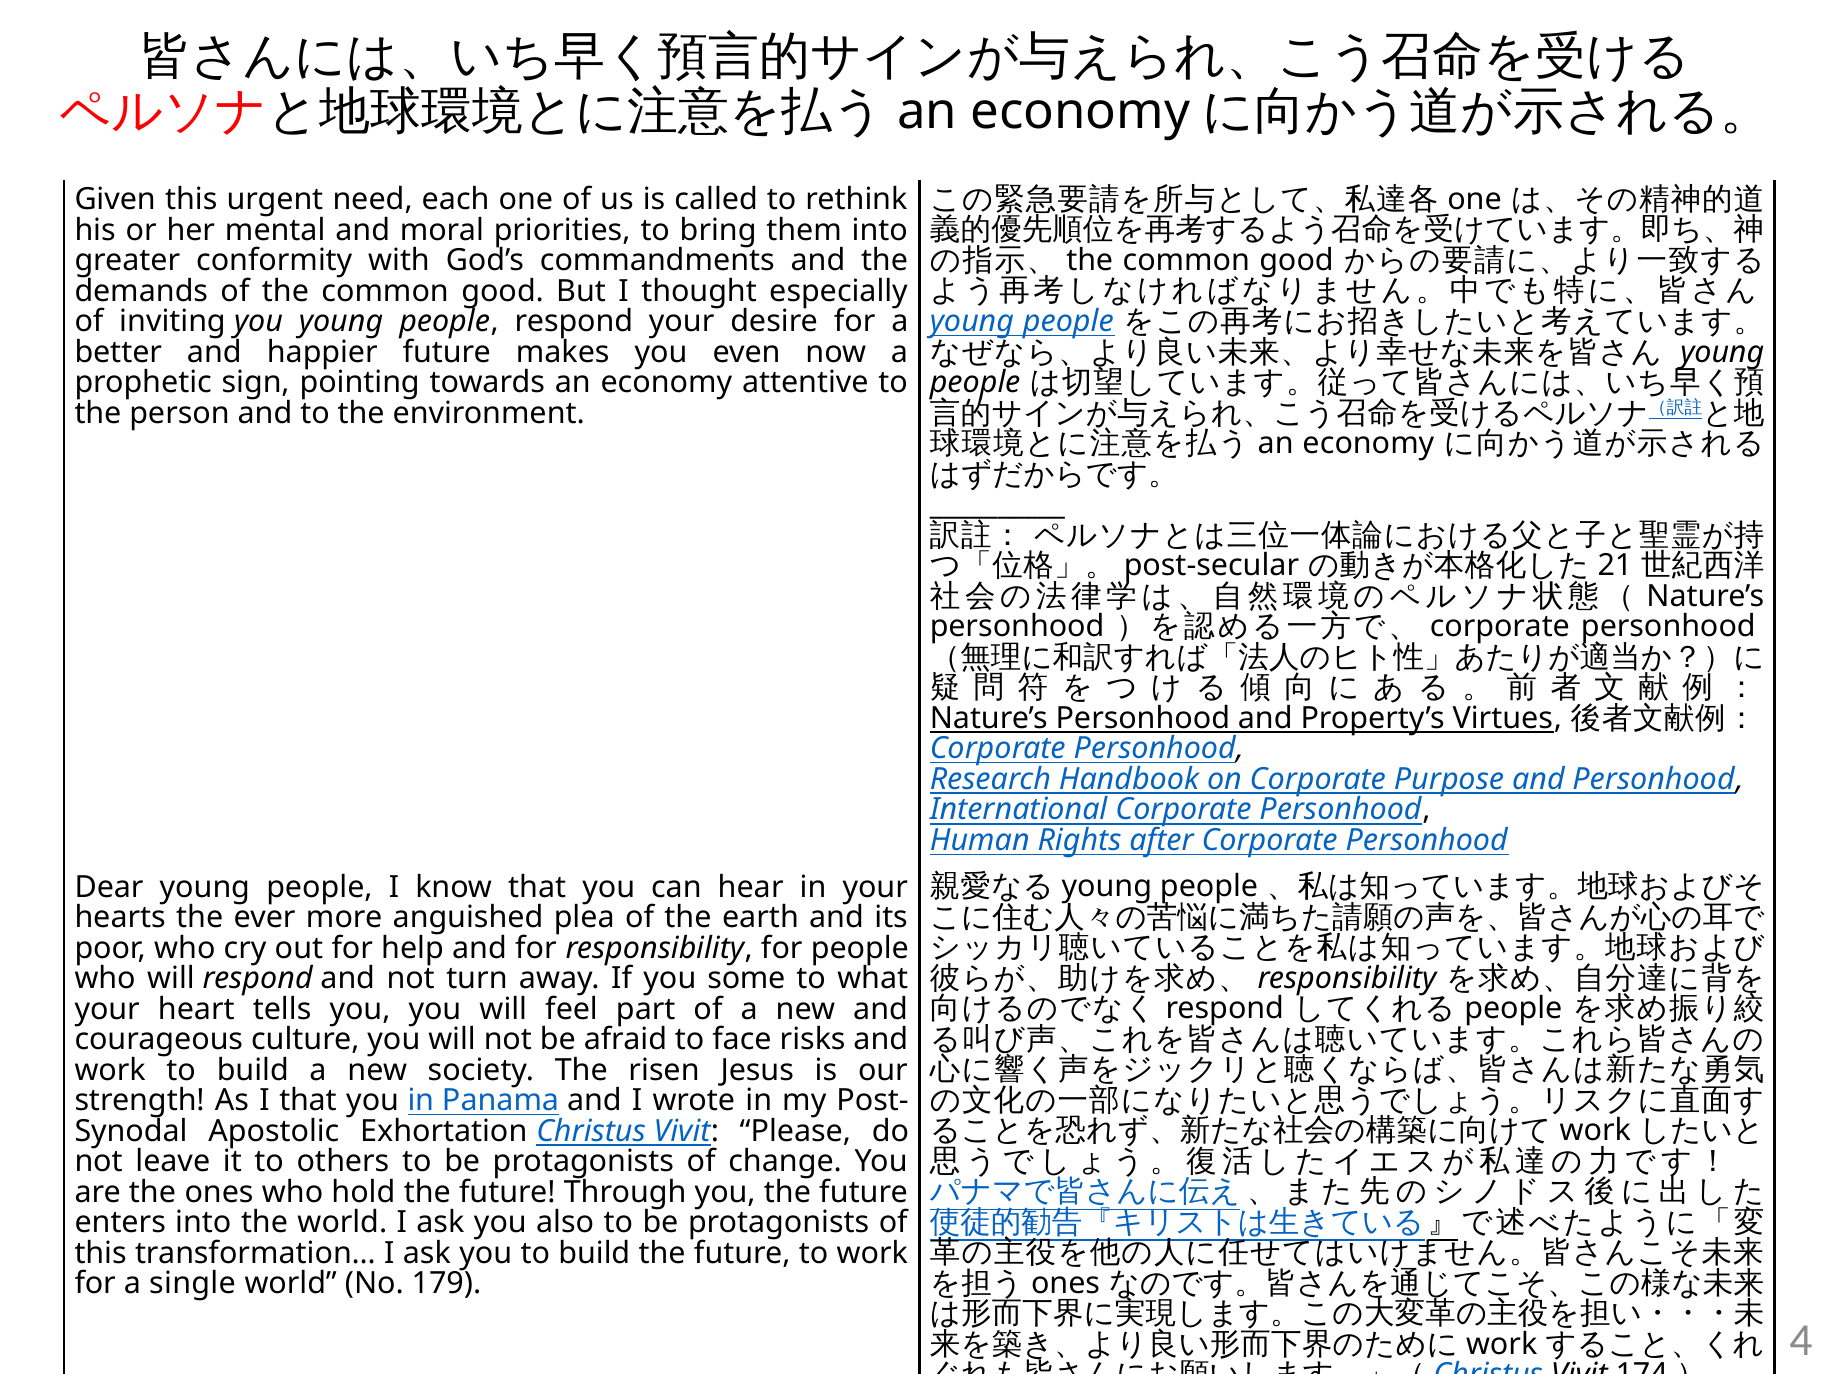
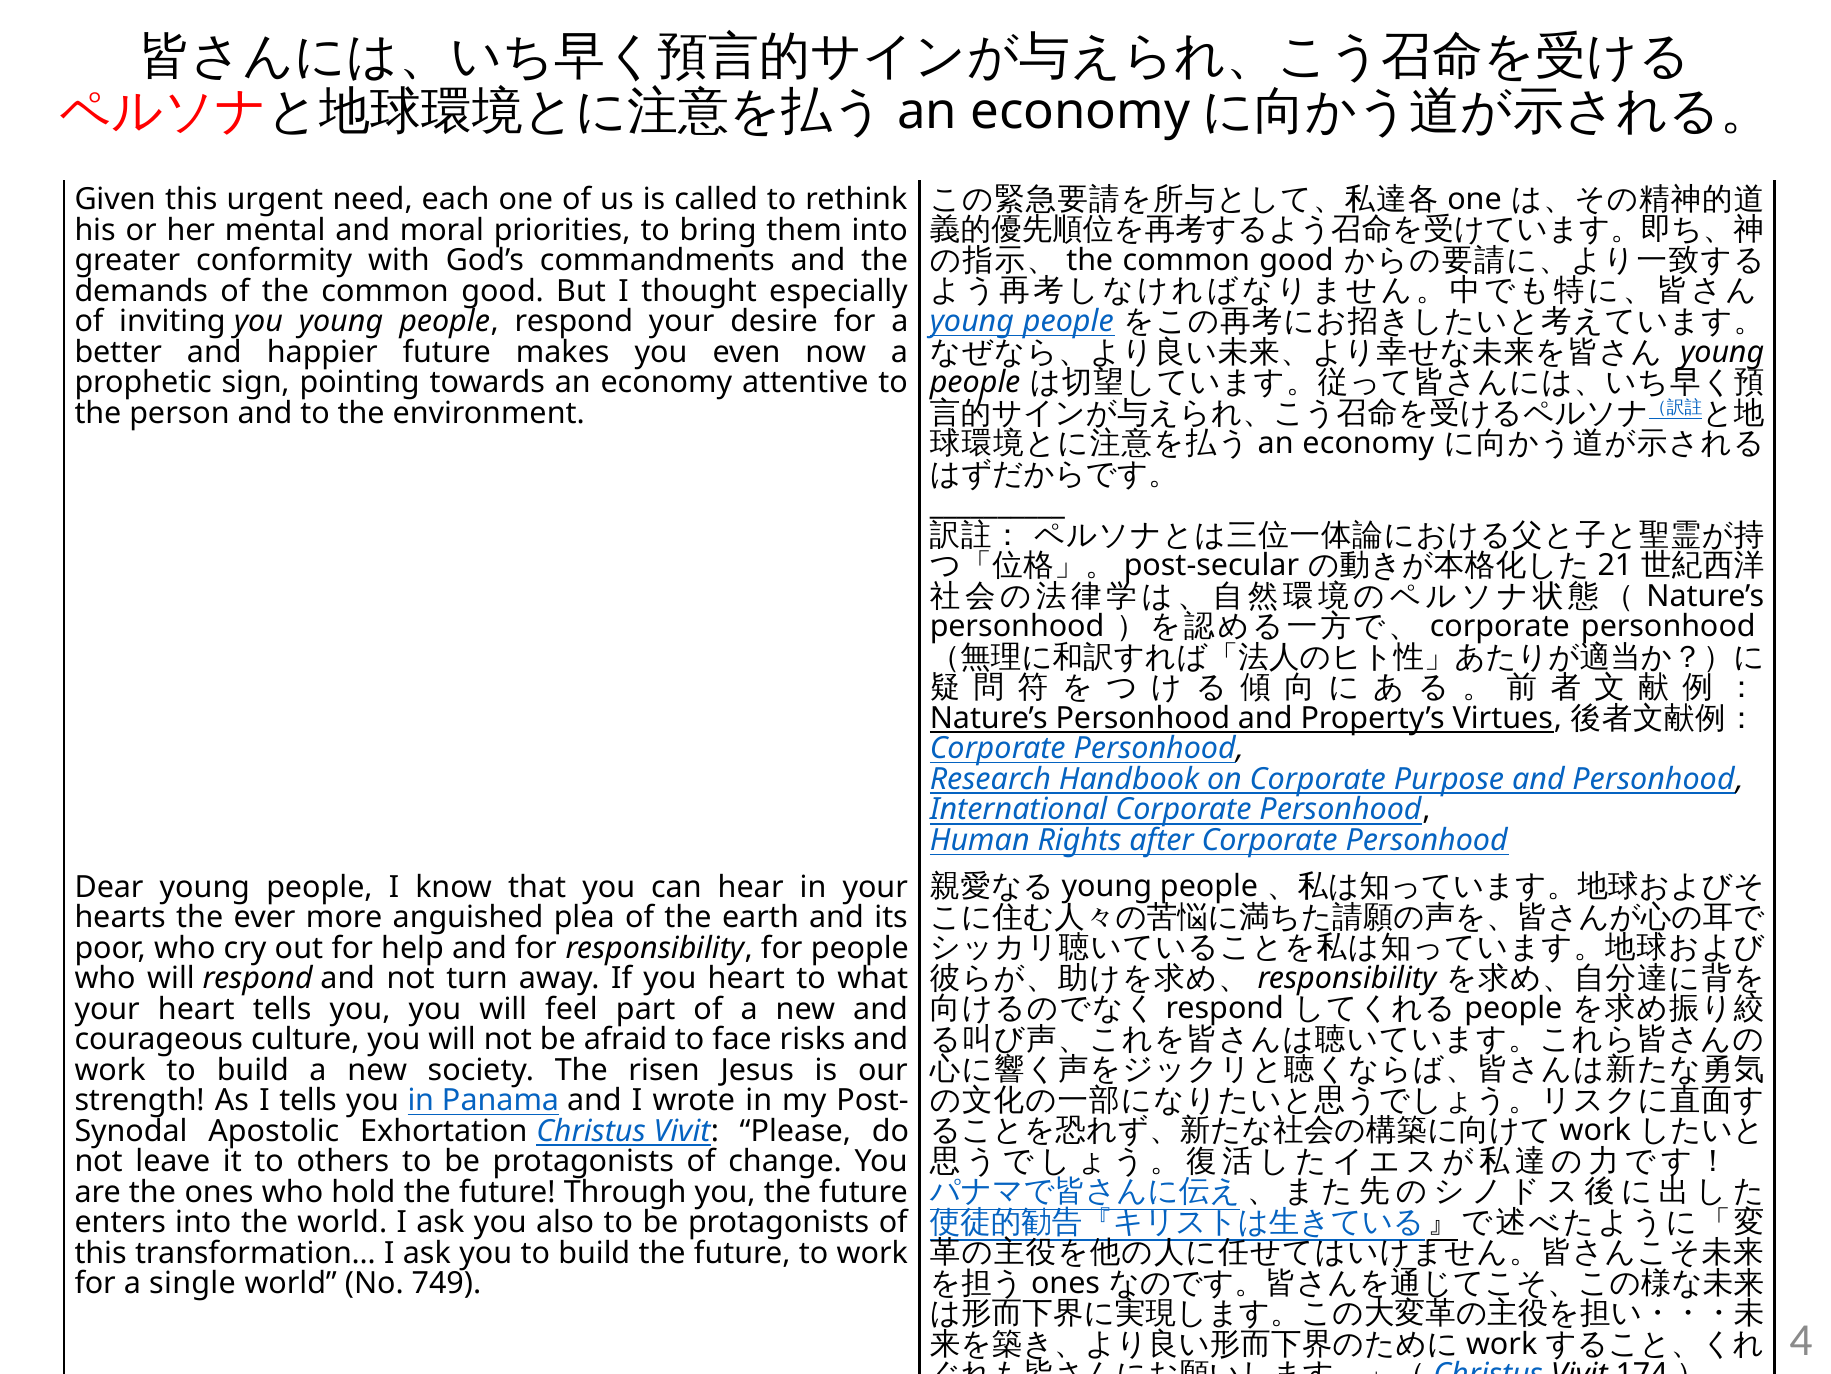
you some: some -> heart
I that: that -> tells
179: 179 -> 749
